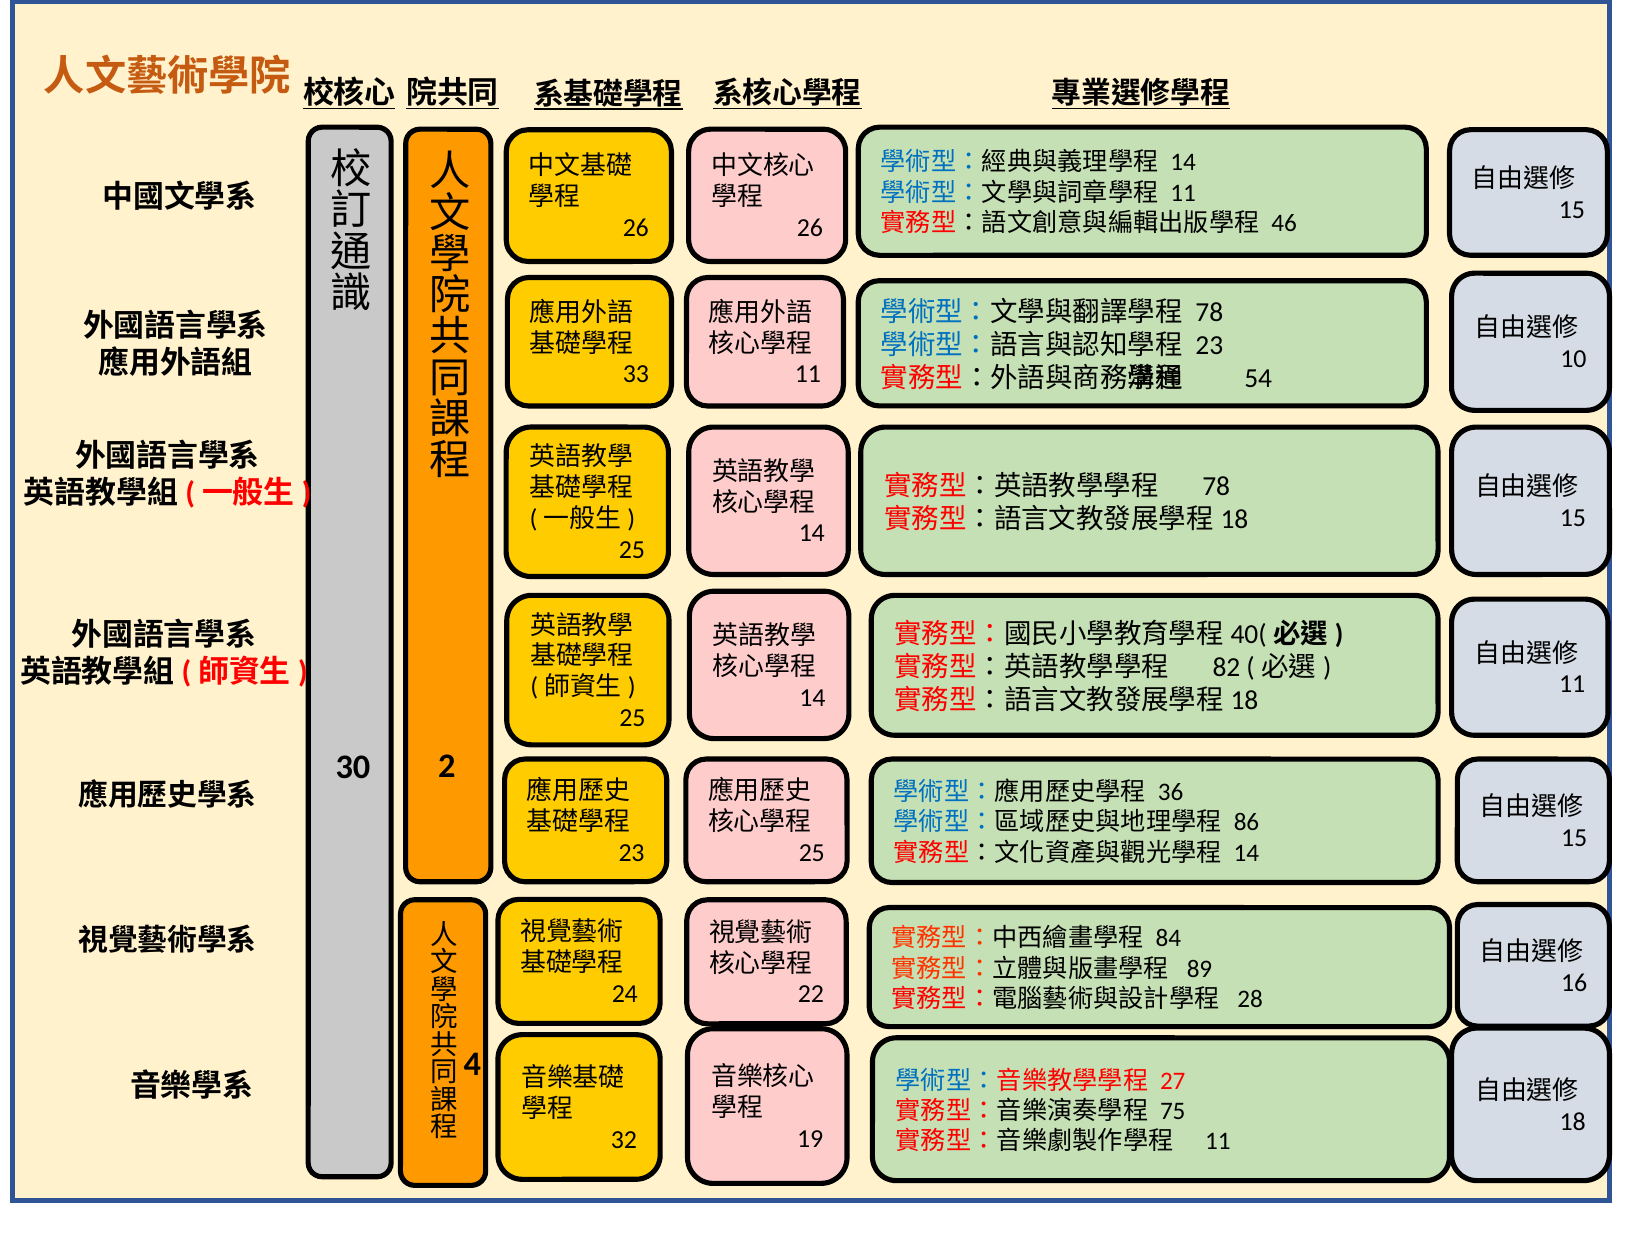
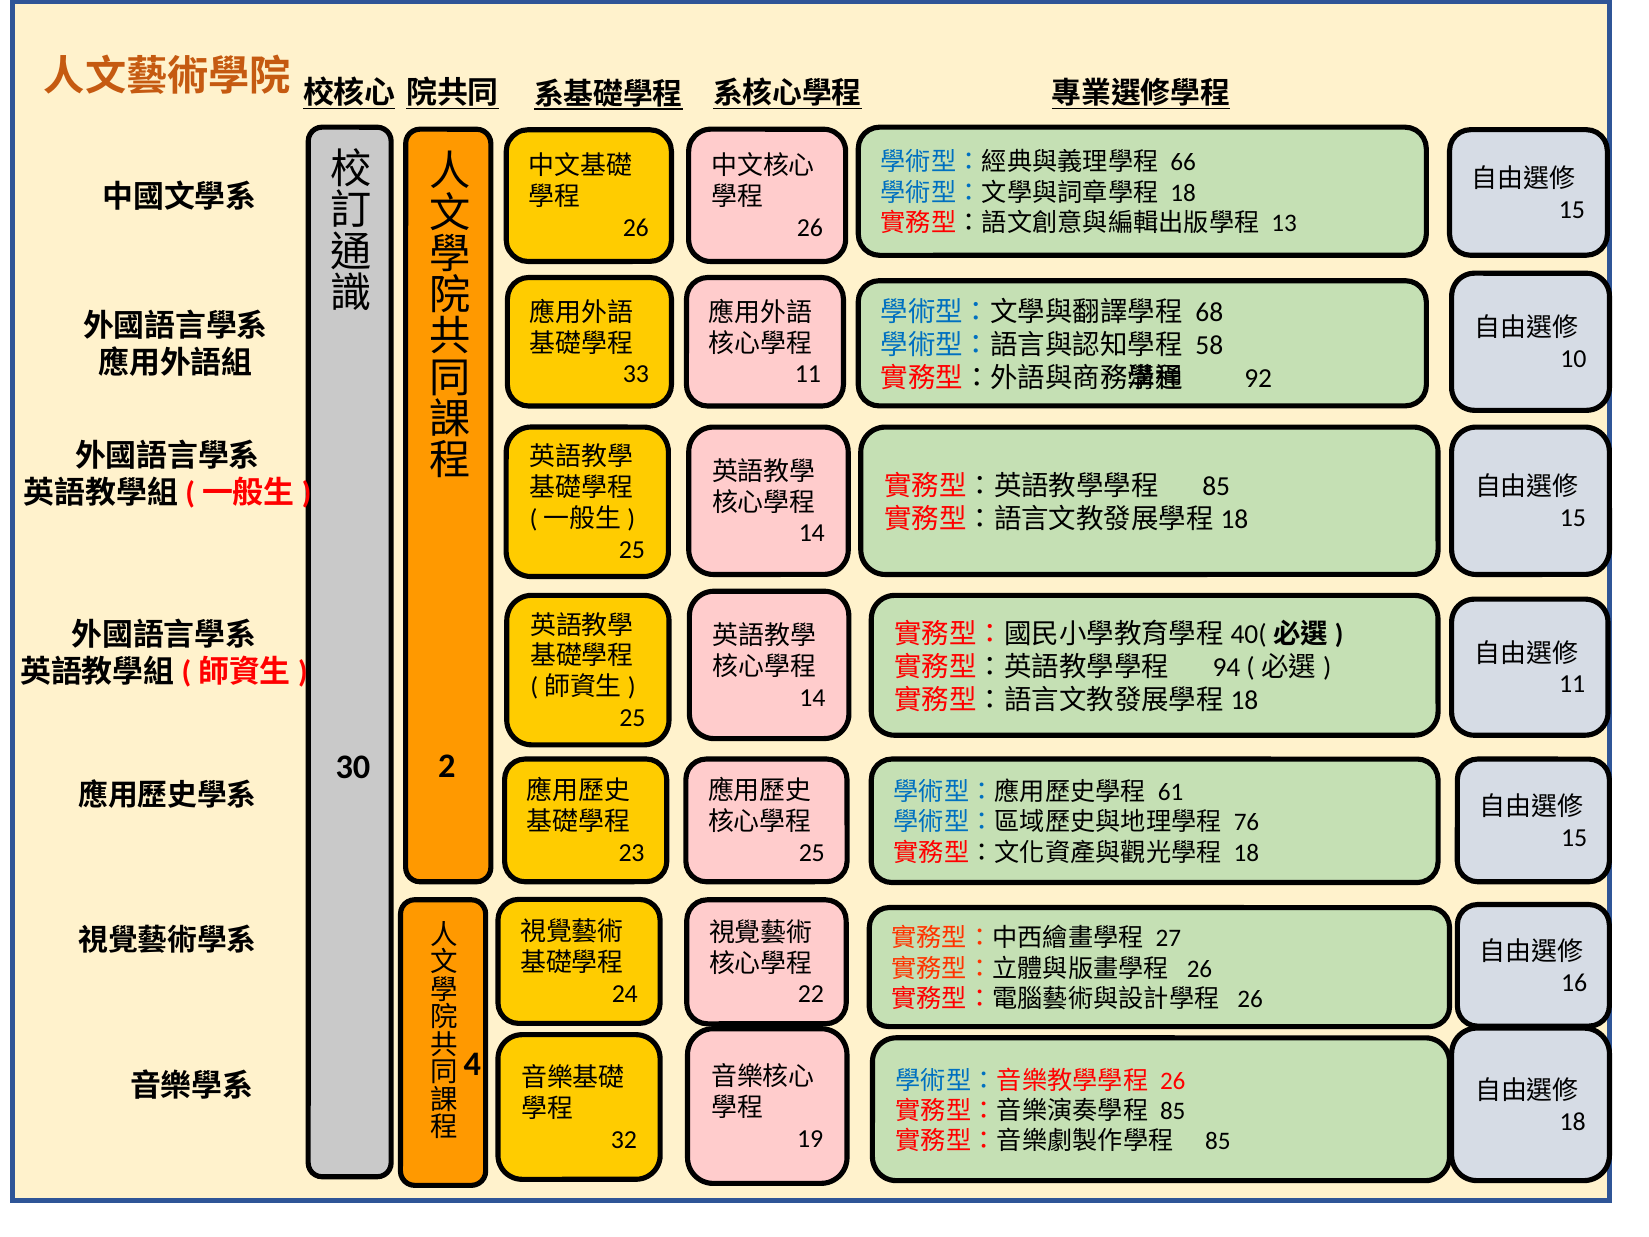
14 at (1183, 163): 14 -> 66
11 at (1183, 193): 11 -> 18
46: 46 -> 13
78 at (1209, 312): 78 -> 68
23 at (1209, 345): 23 -> 58
54: 54 -> 92
78 at (1216, 486): 78 -> 85
82: 82 -> 94
36: 36 -> 61
86: 86 -> 76
14 at (1246, 853): 14 -> 18
84: 84 -> 27
89 at (1199, 969): 89 -> 26
28 at (1250, 999): 28 -> 26
27 at (1173, 1080): 27 -> 26
75 at (1173, 1111): 75 -> 85
11 at (1218, 1141): 11 -> 85
